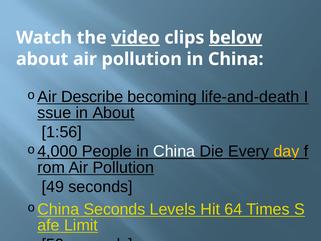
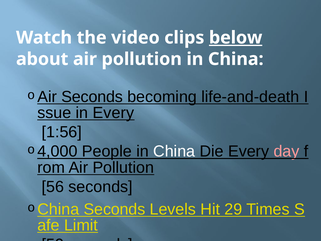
video underline: present -> none
Describe at (92, 97): Describe -> Seconds
in About: About -> Every
day colour: yellow -> pink
49: 49 -> 56
64: 64 -> 29
